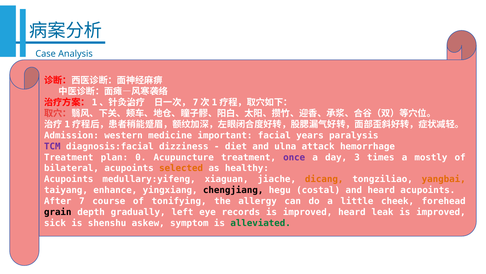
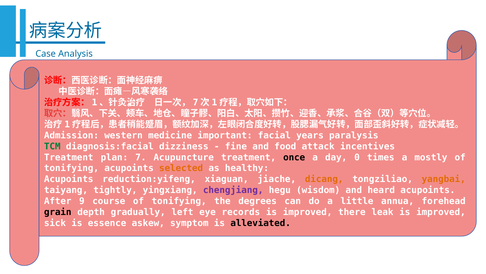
TCM colour: purple -> green
diet: diet -> fine
ulna: ulna -> food
hemorrhage: hemorrhage -> incentives
0: 0 -> 7
once colour: purple -> black
3: 3 -> 0
bilateral at (71, 168): bilateral -> tonifying
medullary:yifeng: medullary:yifeng -> reduction:yifeng
enhance: enhance -> tightly
chengjiang colour: black -> purple
costal: costal -> wisdom
7: 7 -> 9
allergy: allergy -> degrees
cheek: cheek -> annua
improved heard: heard -> there
shenshu: shenshu -> essence
alleviated colour: green -> black
